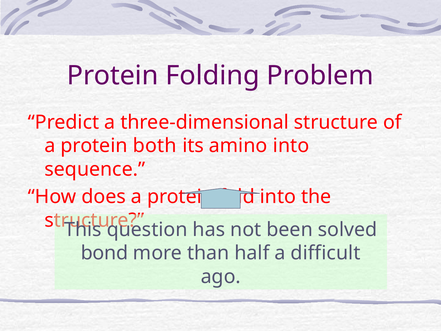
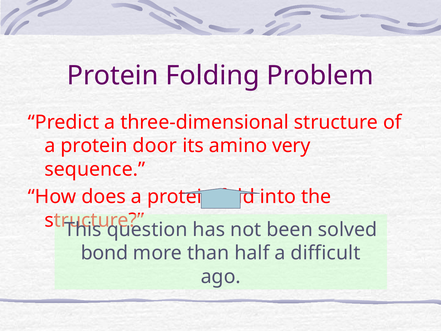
both: both -> door
amino into: into -> very
